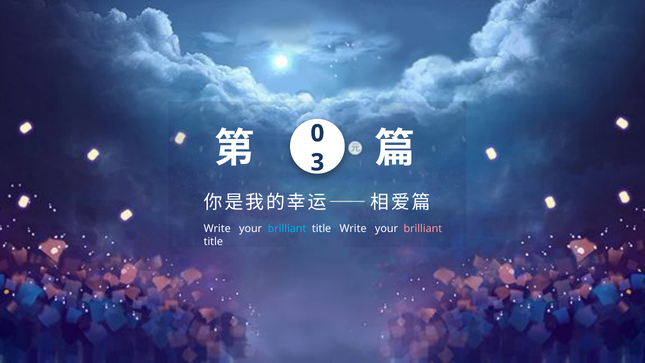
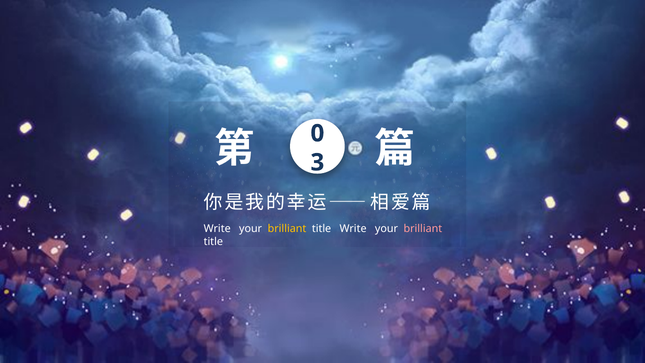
brilliant at (287, 229) colour: light blue -> yellow
